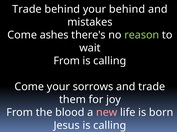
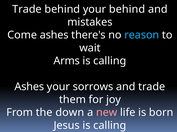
reason colour: light green -> light blue
From at (67, 61): From -> Arms
Come at (29, 87): Come -> Ashes
blood: blood -> down
